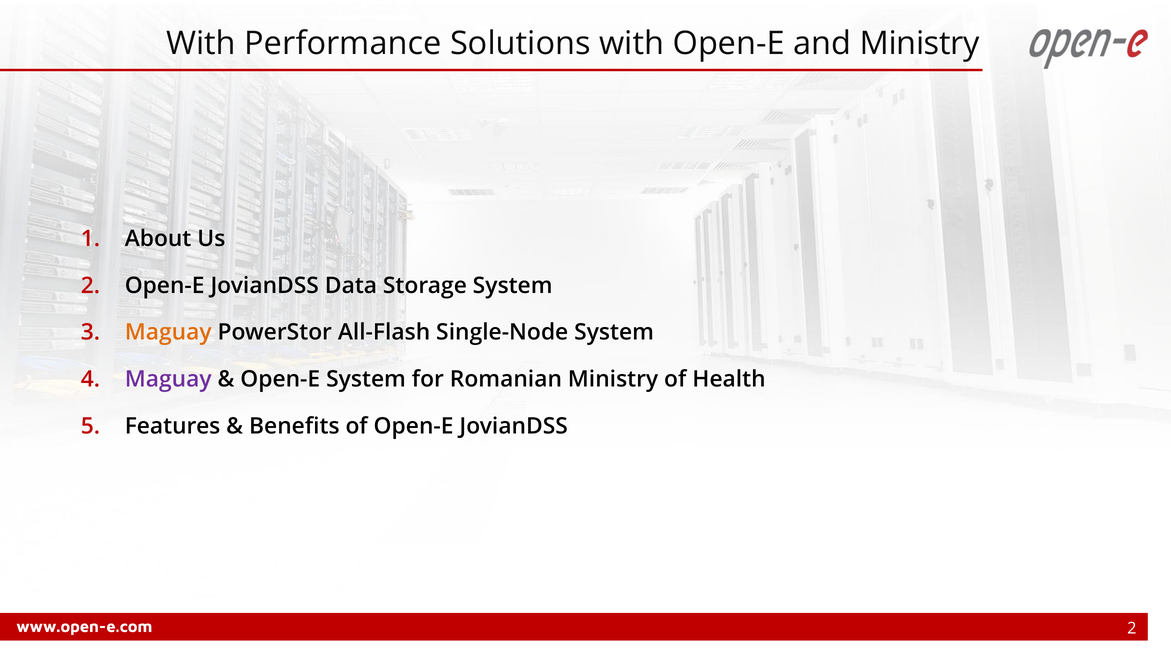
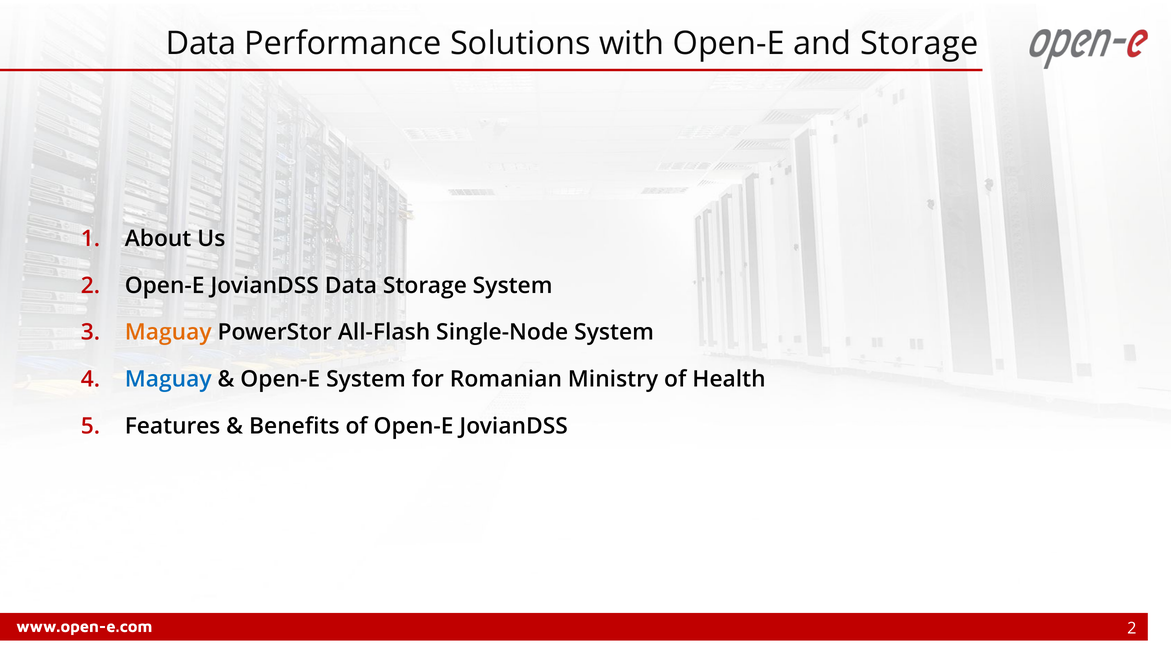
With at (201, 43): With -> Data
and Ministry: Ministry -> Storage
Maguay at (168, 380) colour: purple -> blue
